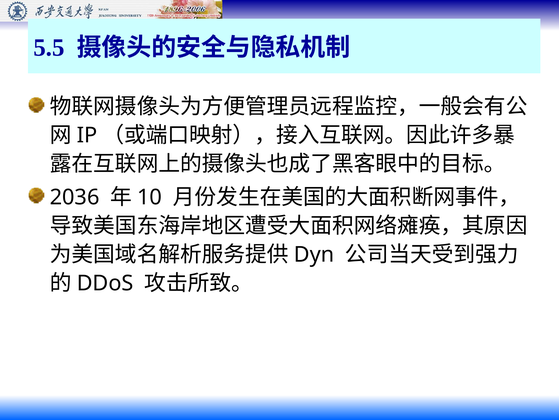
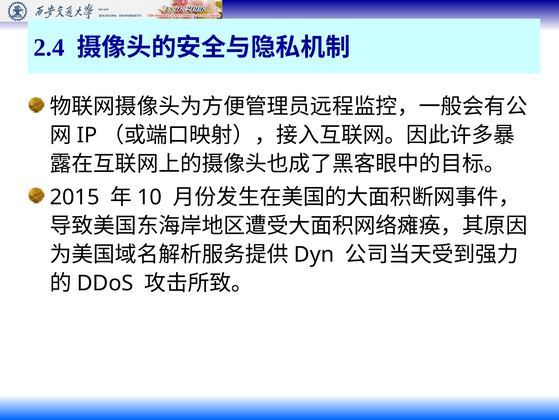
5.5: 5.5 -> 2.4
2036: 2036 -> 2015
